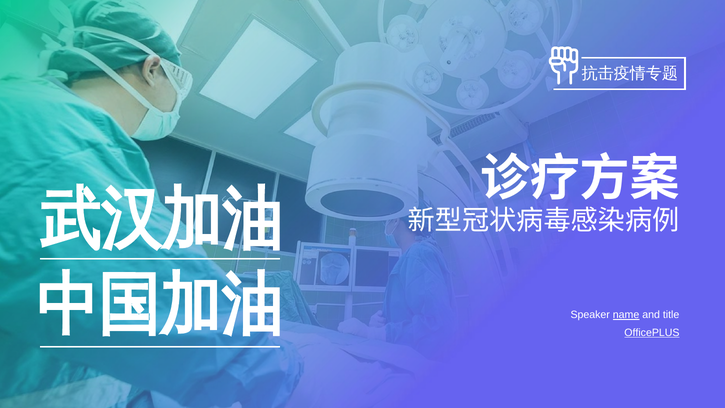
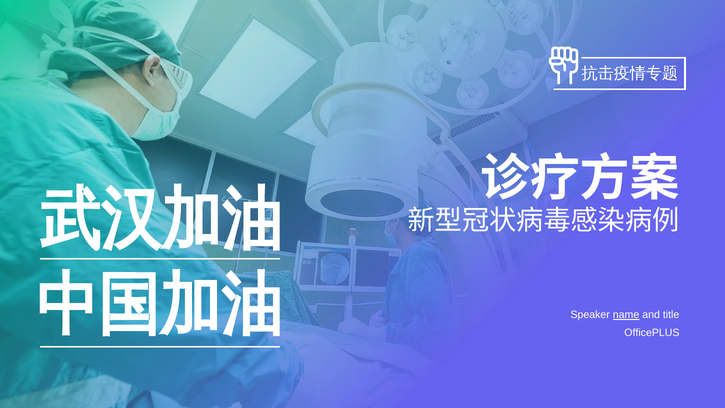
OfficePLUS underline: present -> none
